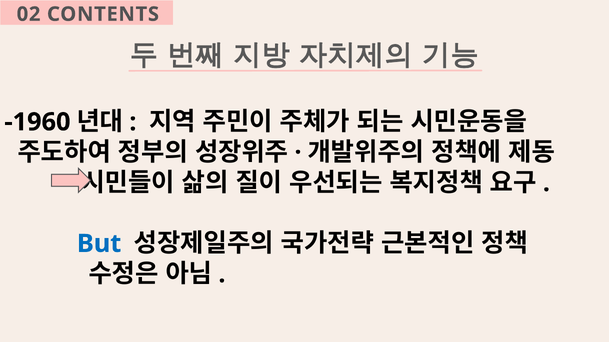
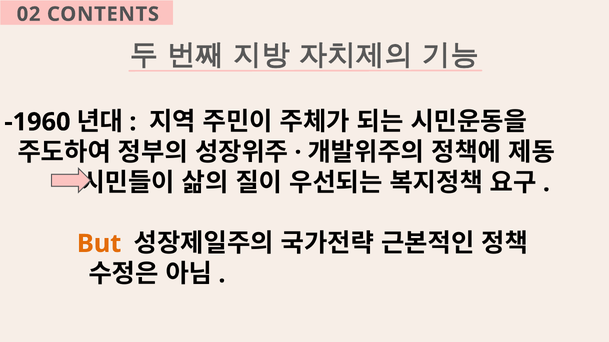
But colour: blue -> orange
